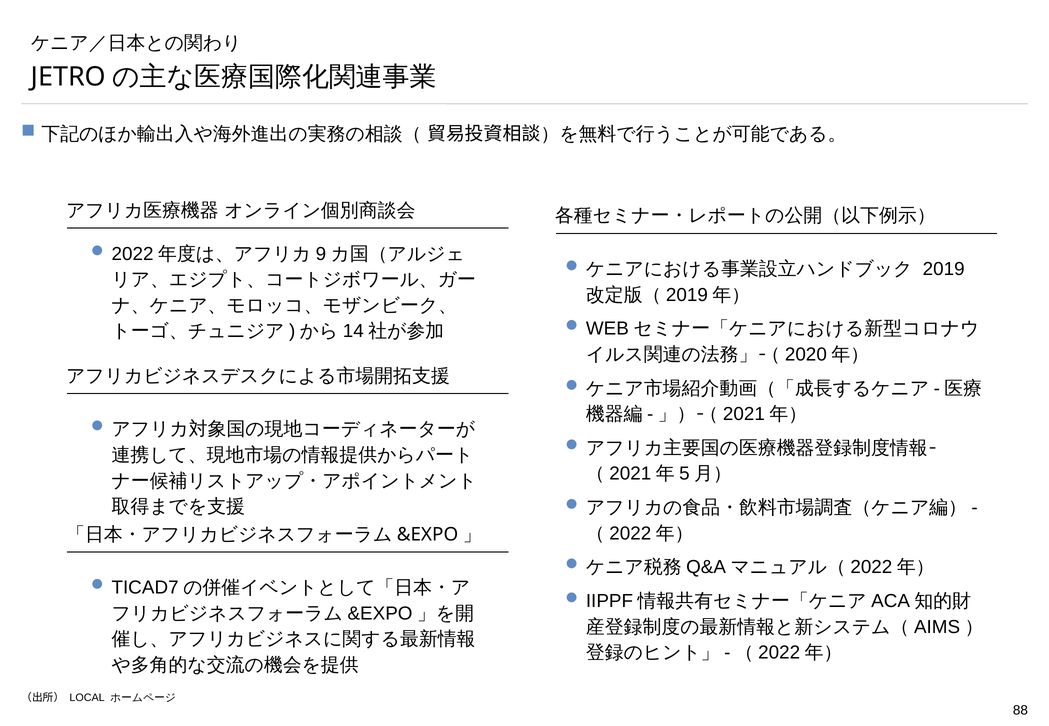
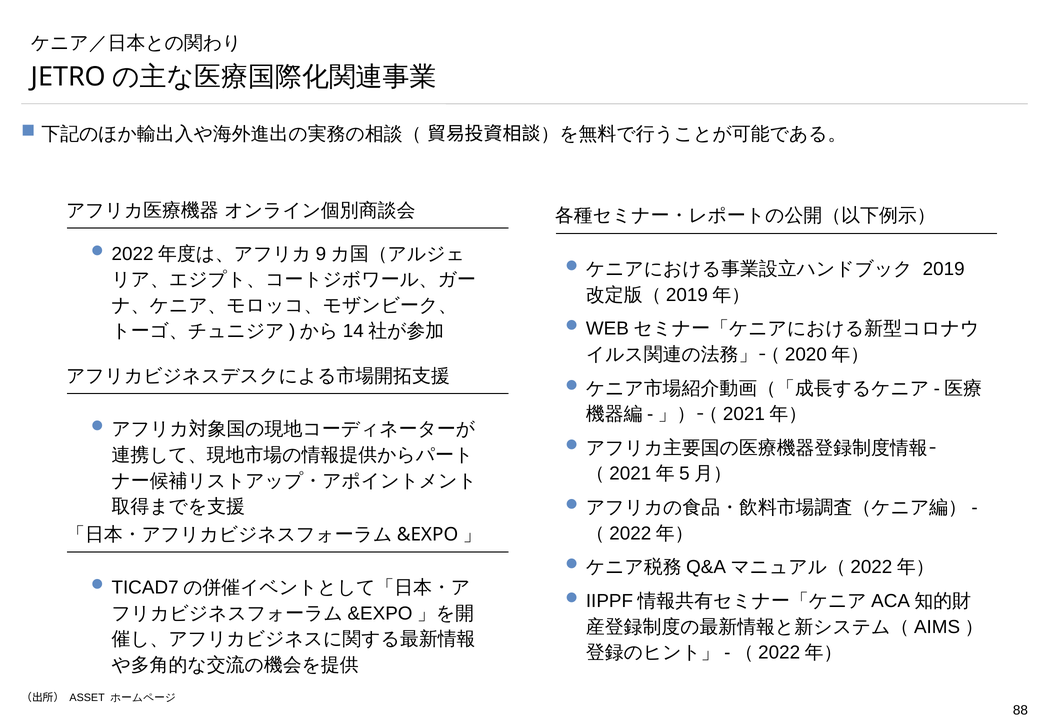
LOCAL: LOCAL -> ASSET
